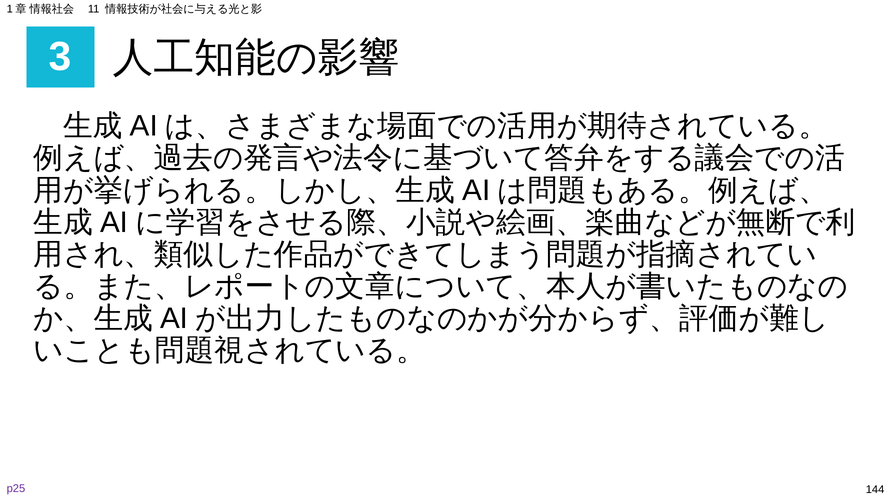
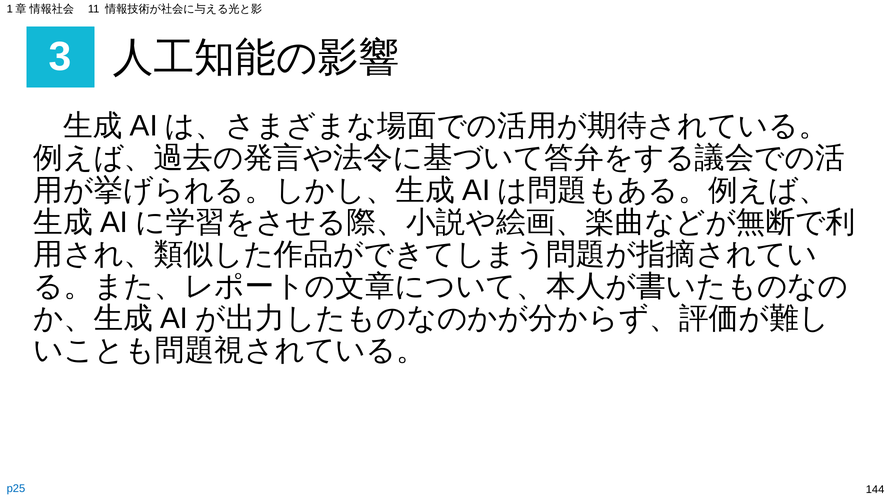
p25 colour: purple -> blue
